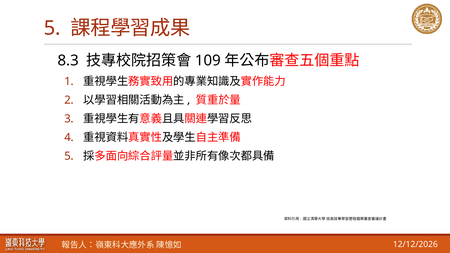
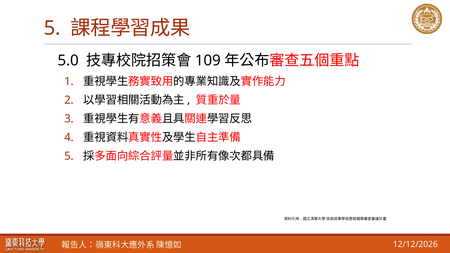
8.3: 8.3 -> 5.0
